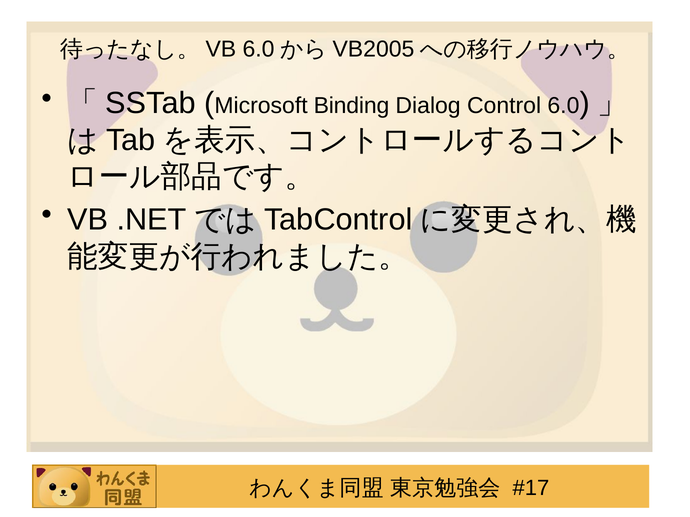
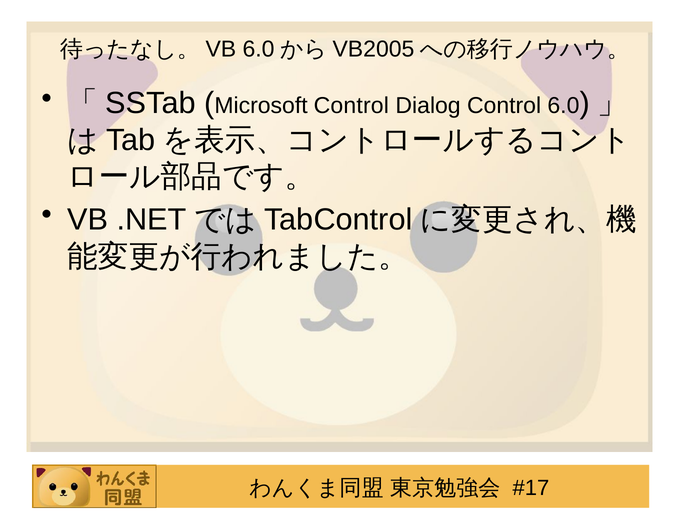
Microsoft Binding: Binding -> Control
